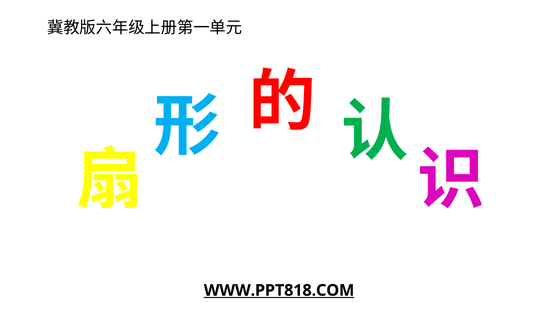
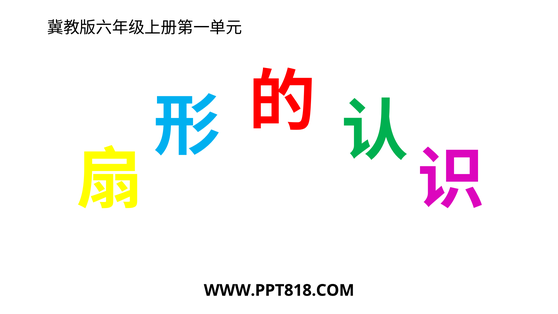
WWW.PPT818.COM underline: present -> none
